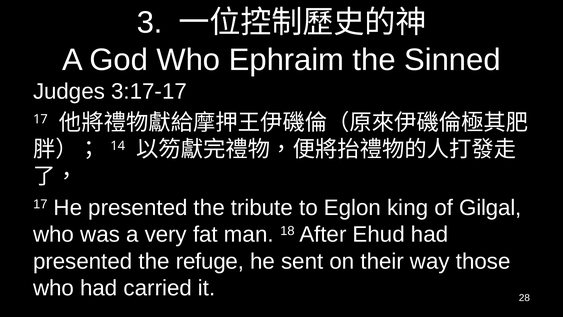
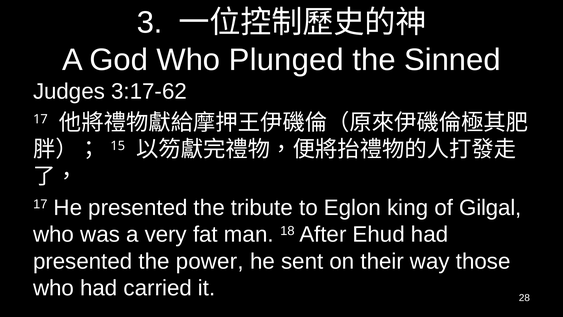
Ephraim: Ephraim -> Plunged
3:17-17: 3:17-17 -> 3:17-62
14: 14 -> 15
refuge: refuge -> power
